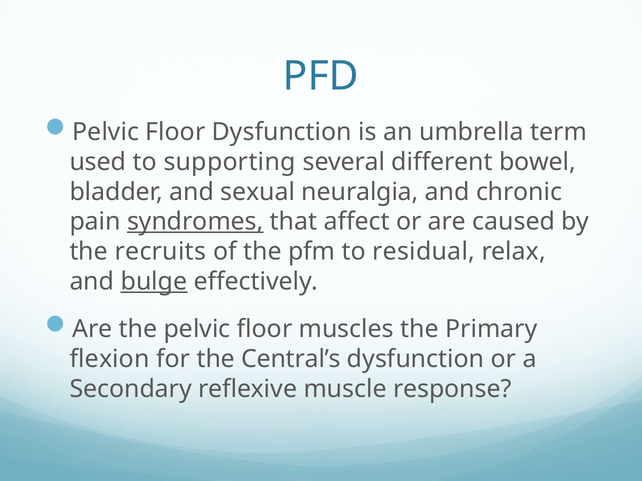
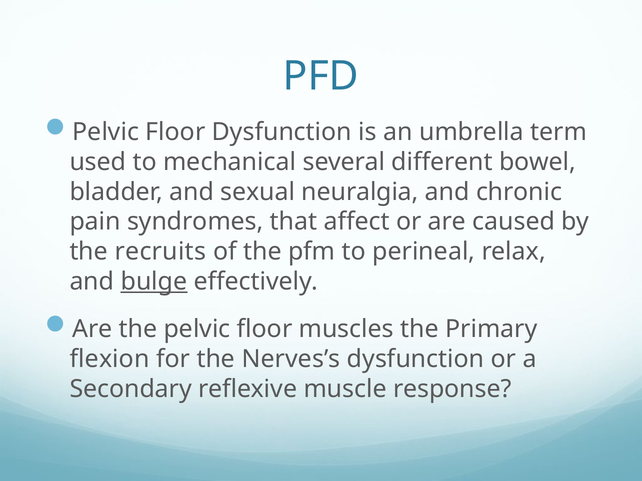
supporting: supporting -> mechanical
syndromes underline: present -> none
residual: residual -> perineal
Central’s: Central’s -> Nerves’s
